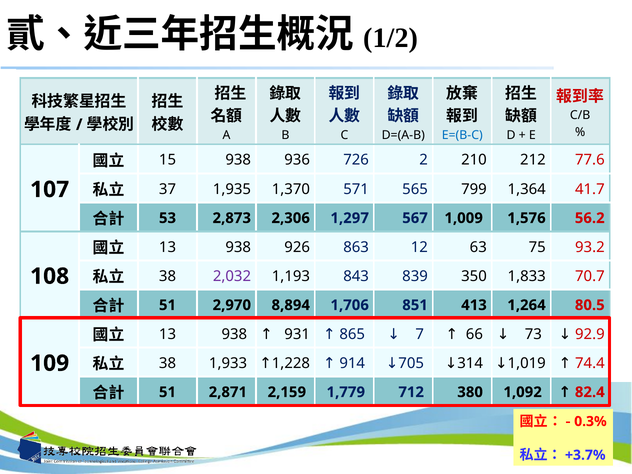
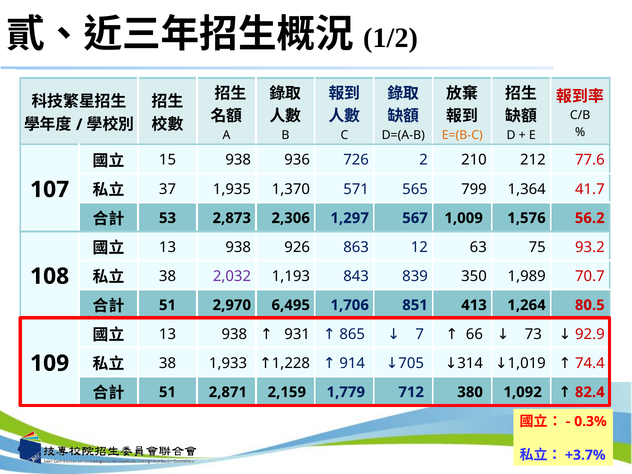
E=(B-C colour: blue -> orange
1,833: 1,833 -> 1,989
8,894: 8,894 -> 6,495
